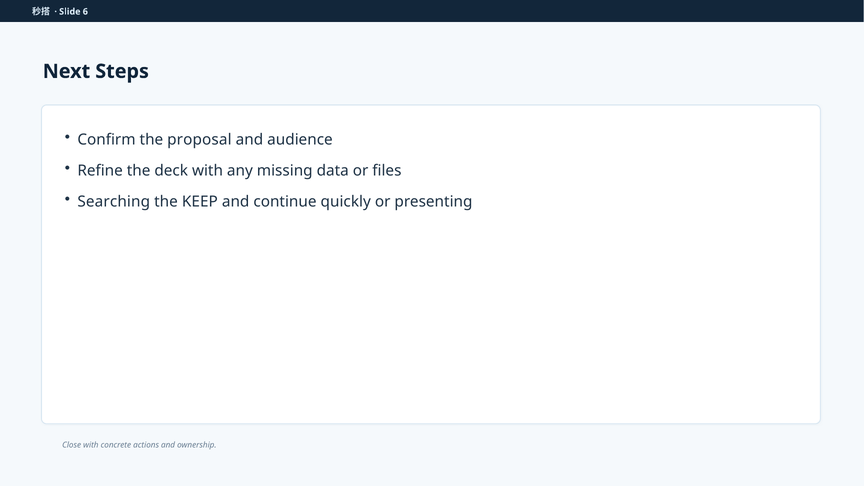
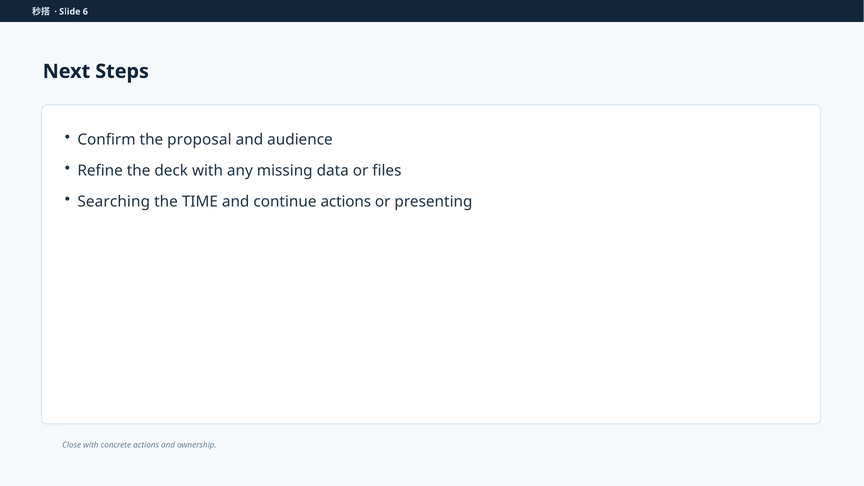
KEEP: KEEP -> TIME
continue quickly: quickly -> actions
